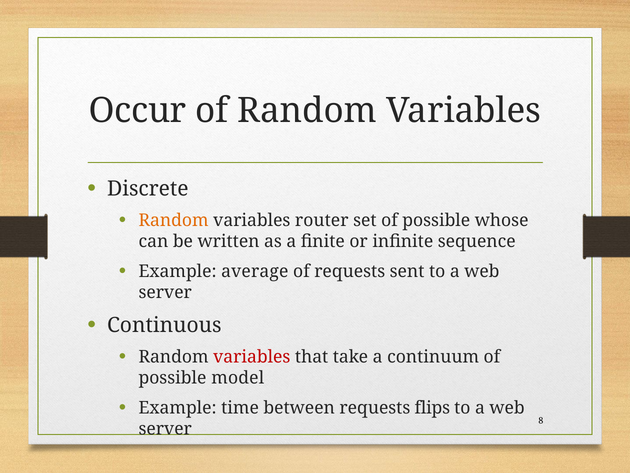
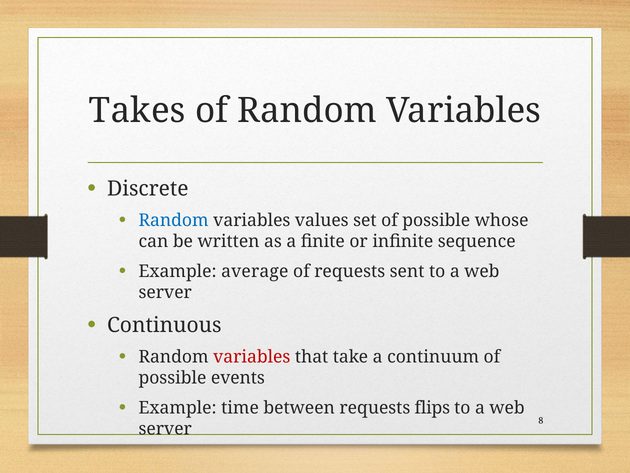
Occur: Occur -> Takes
Random at (174, 220) colour: orange -> blue
router: router -> values
model: model -> events
